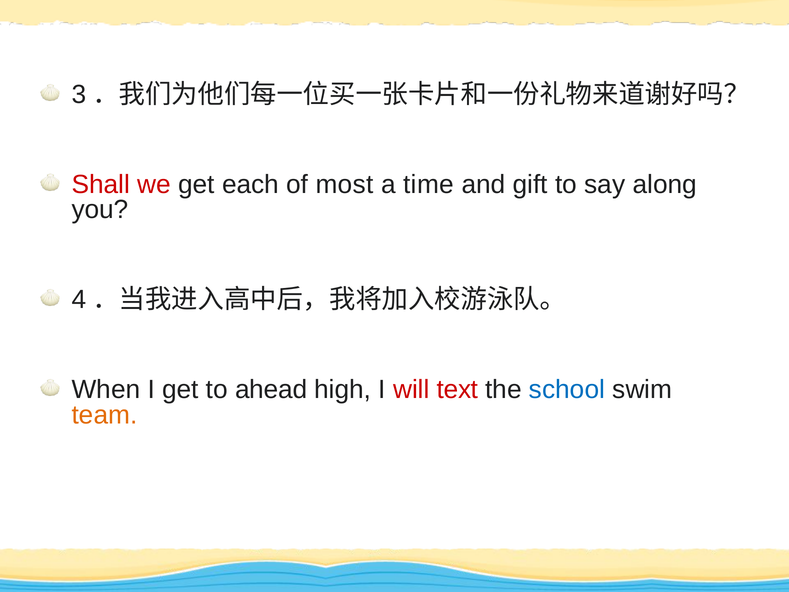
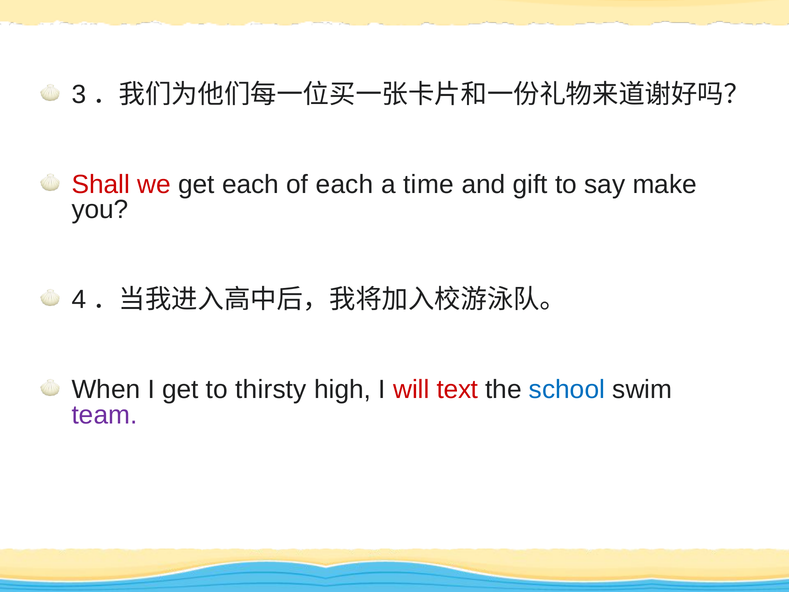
of most: most -> each
along: along -> make
ahead: ahead -> thirsty
team colour: orange -> purple
